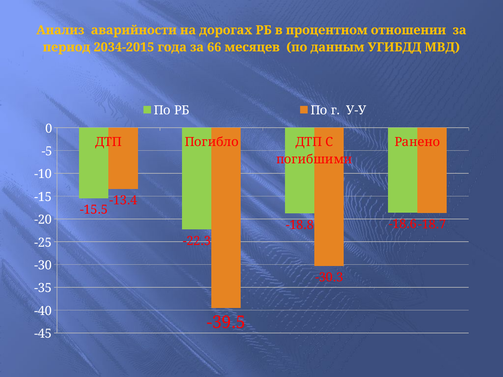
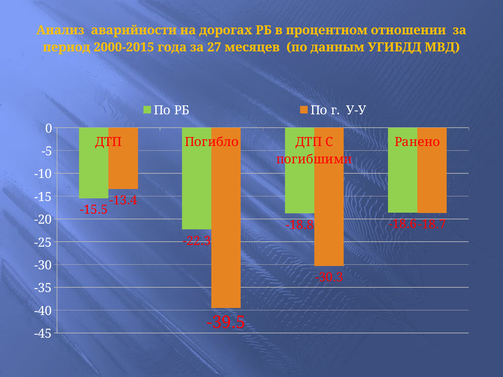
2034-2015: 2034-2015 -> 2000-2015
66: 66 -> 27
